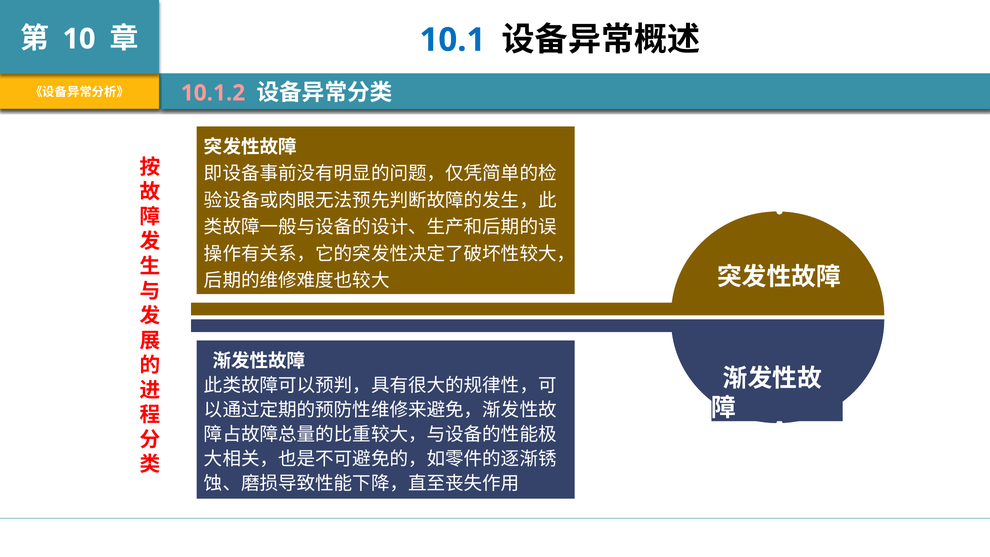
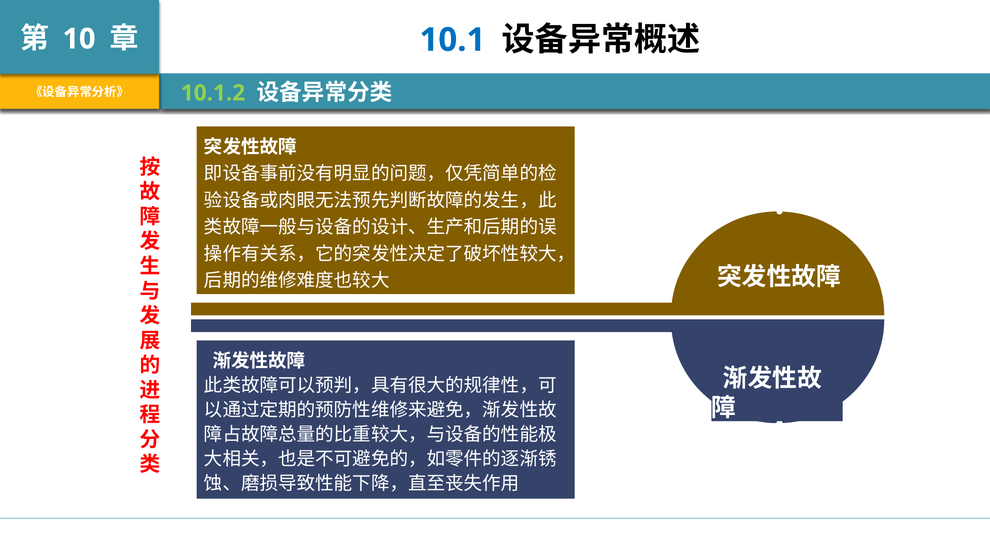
10.1.2 colour: pink -> light green
